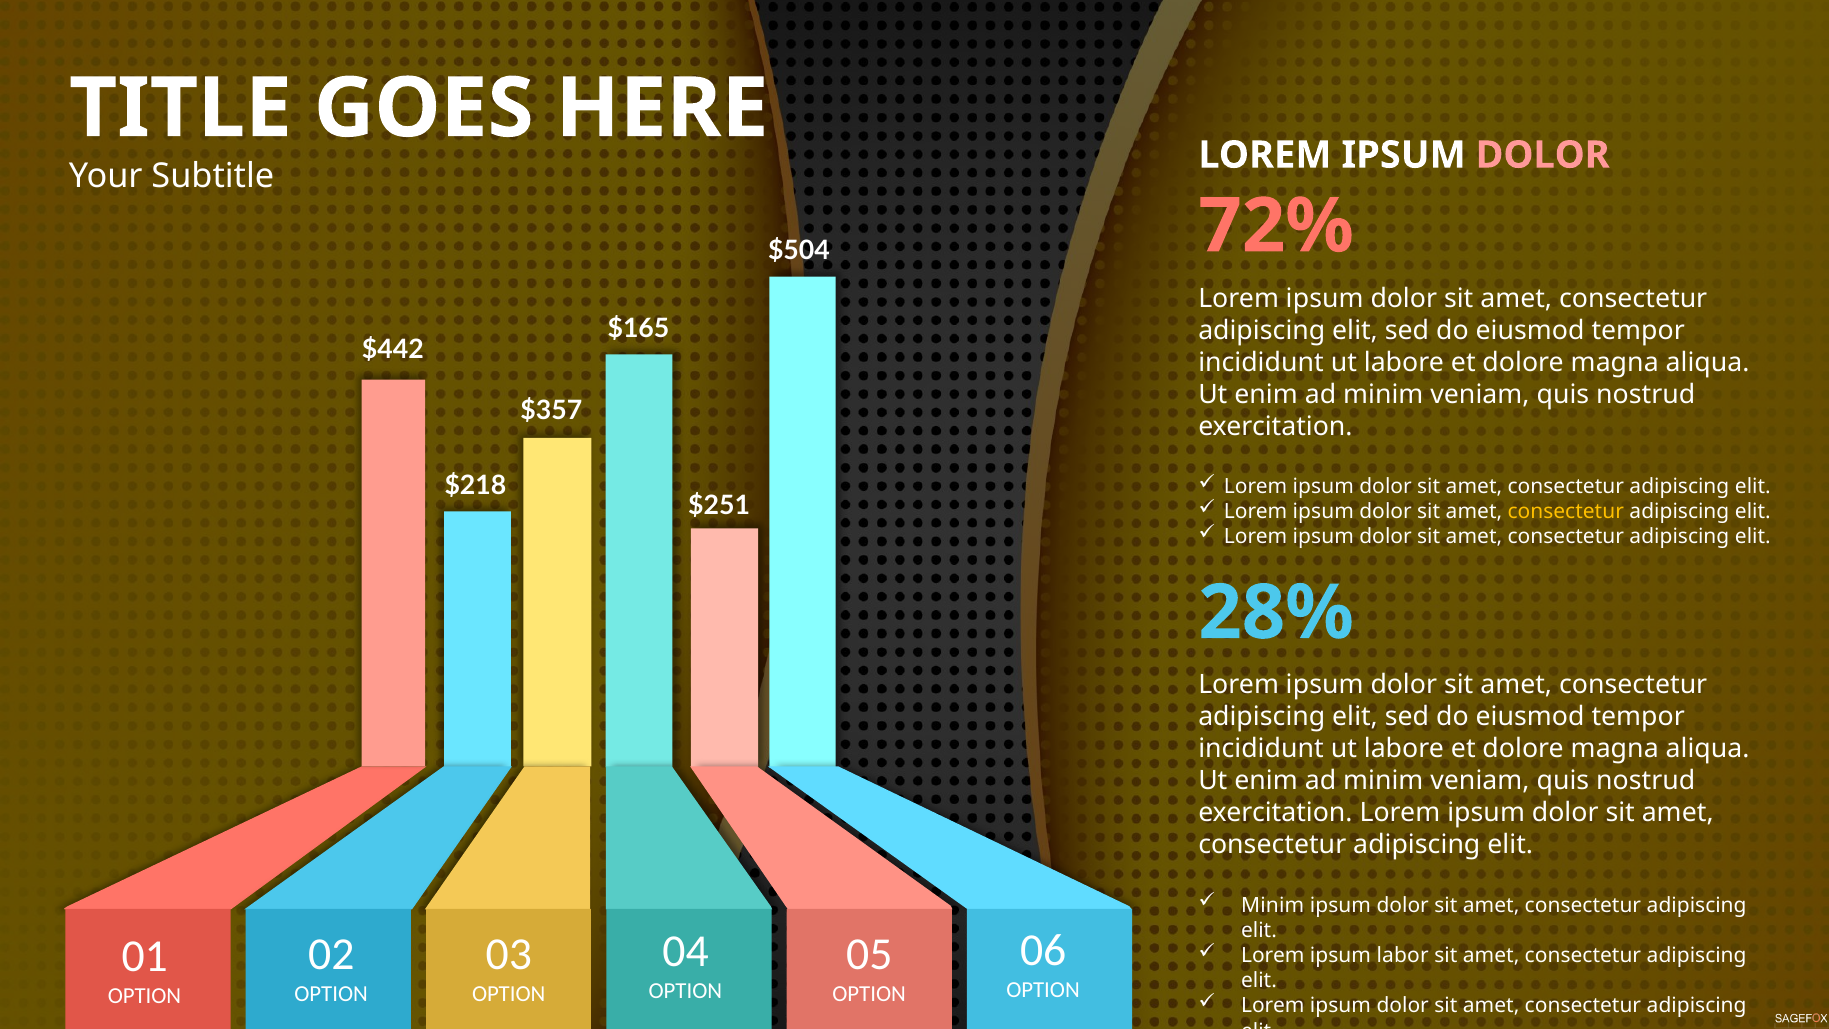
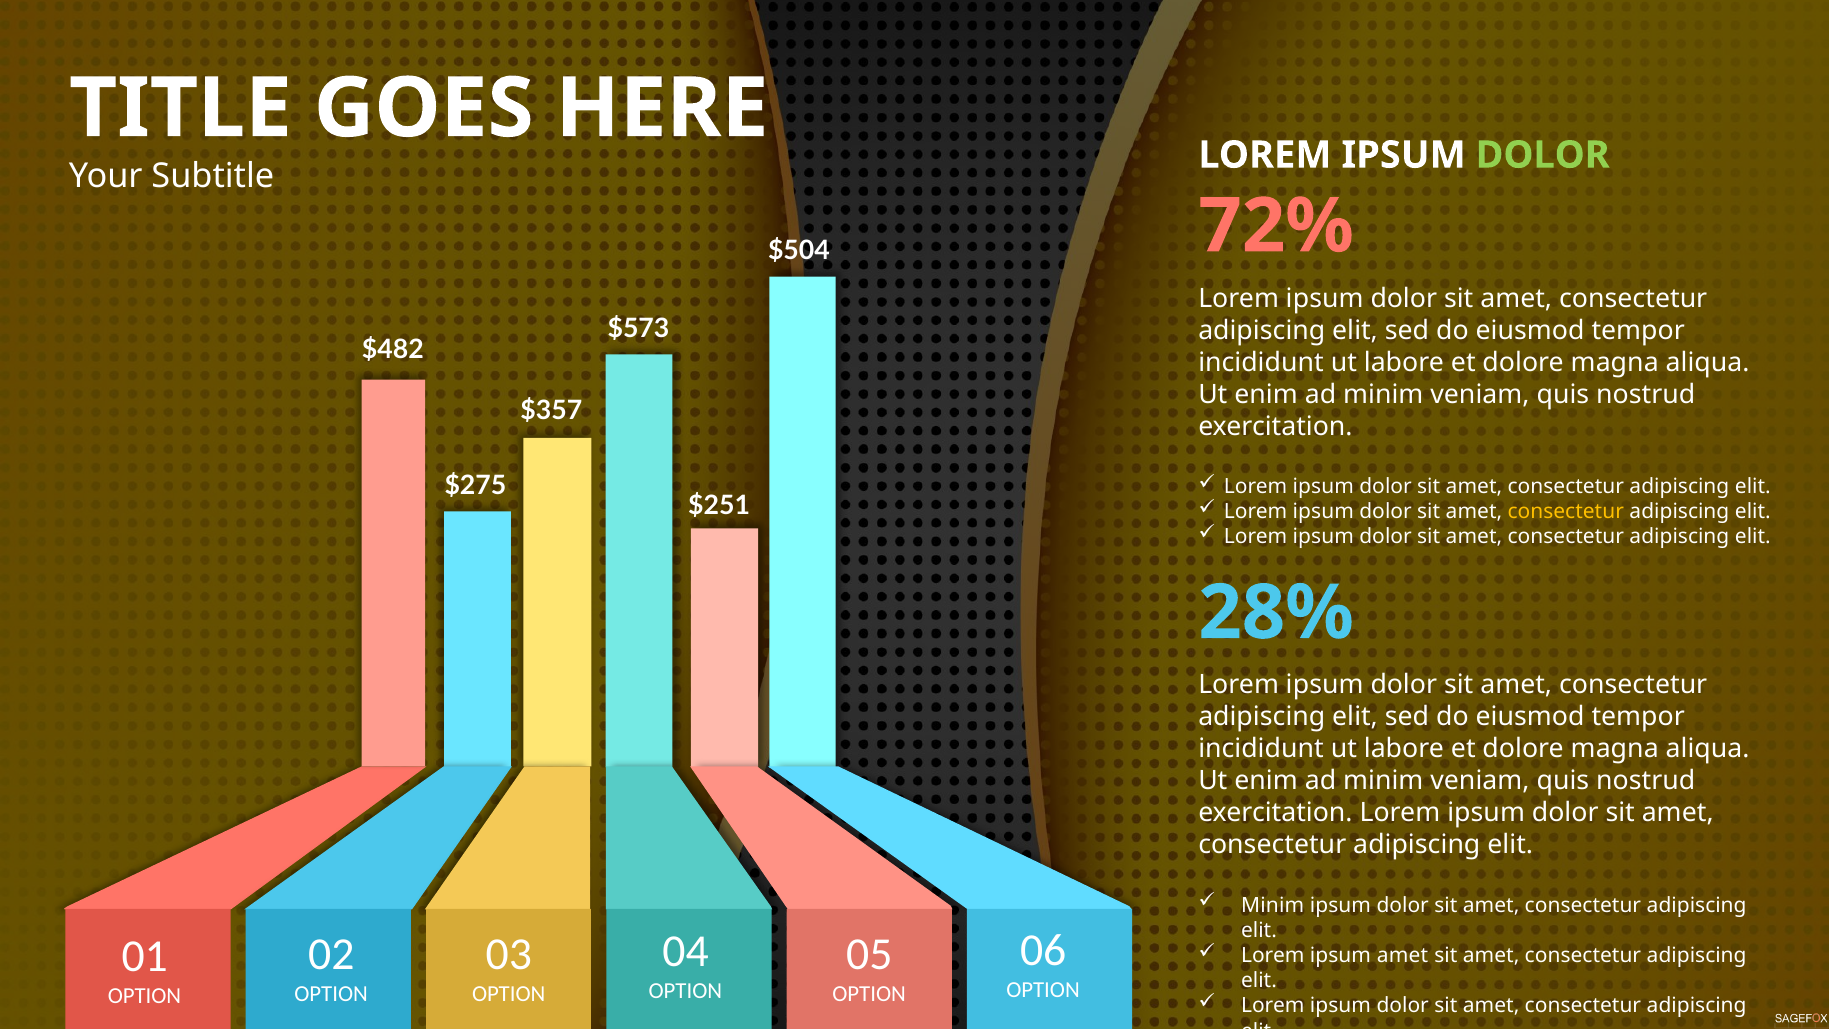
DOLOR at (1543, 155) colour: pink -> light green
$165: $165 -> $573
$442: $442 -> $482
$218: $218 -> $275
ipsum labor: labor -> amet
